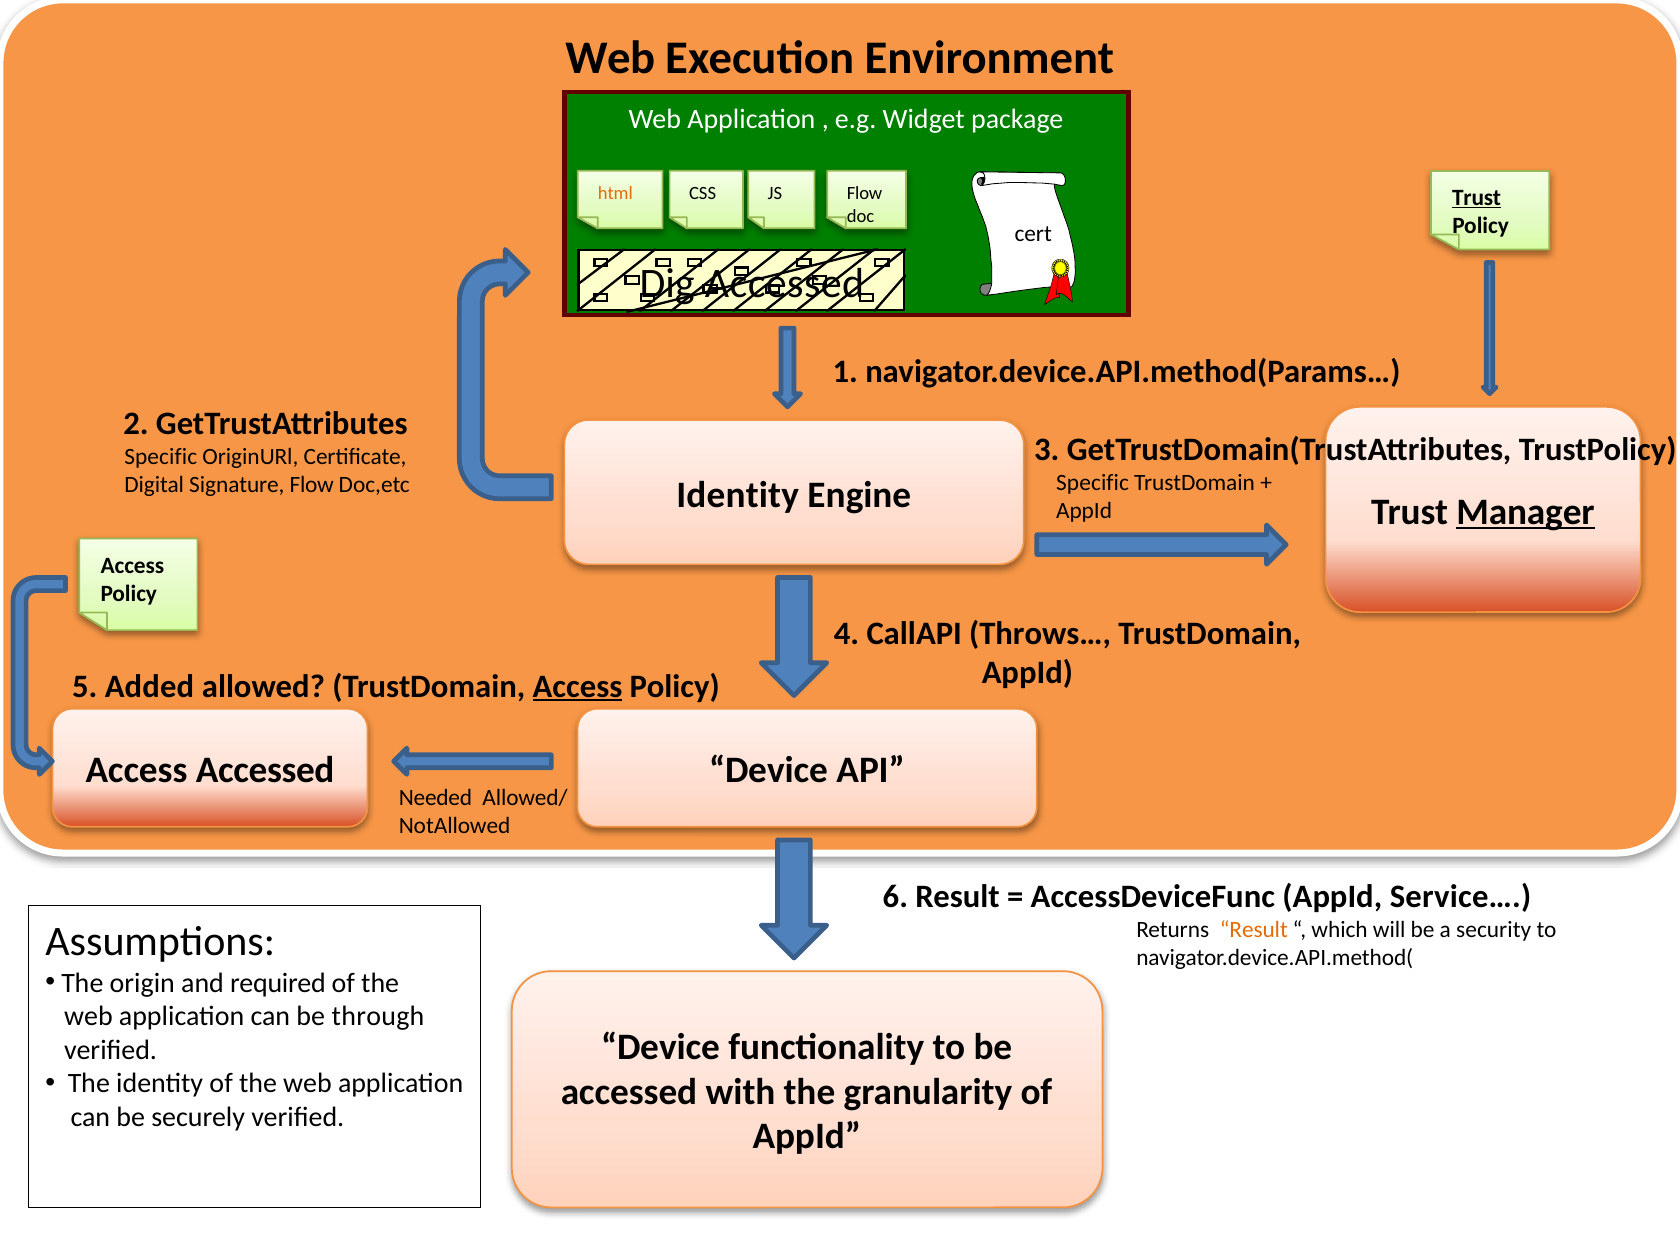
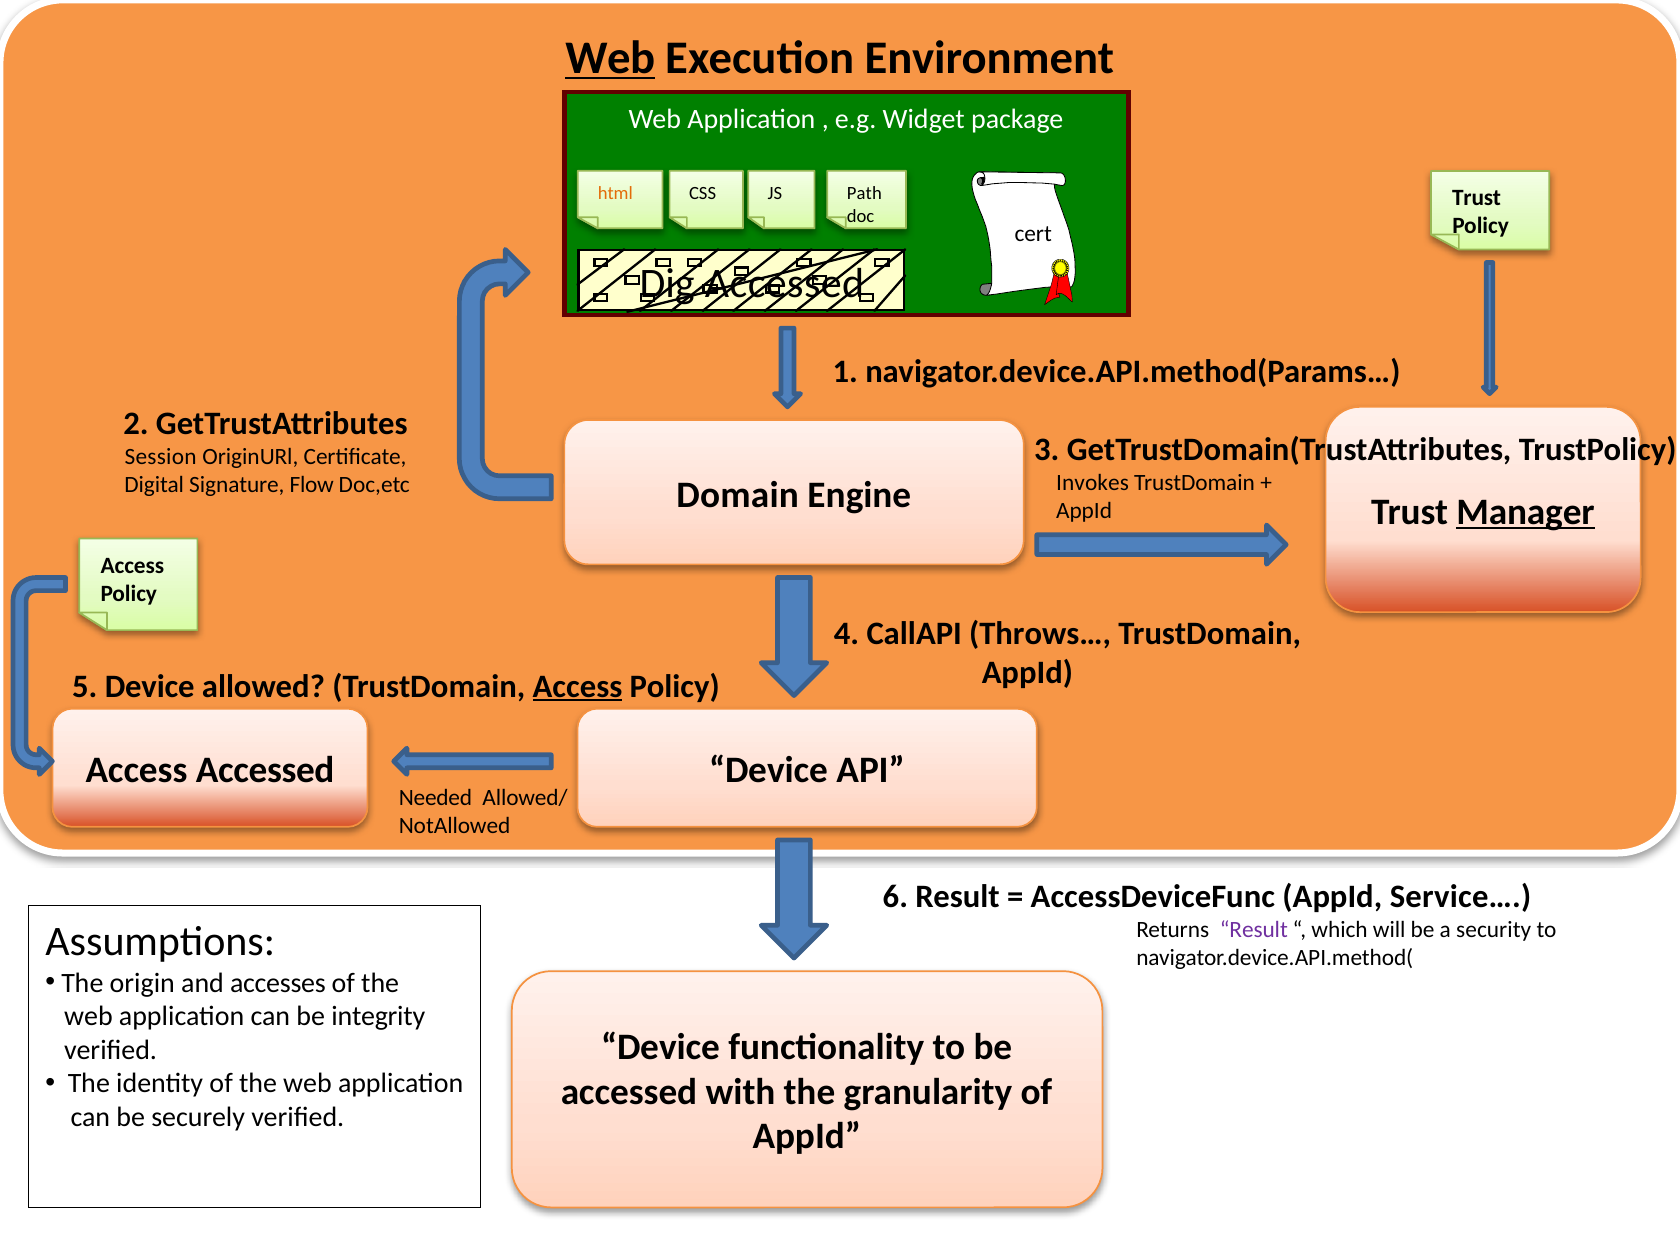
Web at (610, 58) underline: none -> present
Flow at (865, 194): Flow -> Path
Trust at (1477, 198) underline: present -> none
Specific at (161, 457): Specific -> Session
Specific at (1093, 483): Specific -> Invokes
Identity at (738, 495): Identity -> Domain
5 Added: Added -> Device
Result at (1254, 929) colour: orange -> purple
required: required -> accesses
through: through -> integrity
